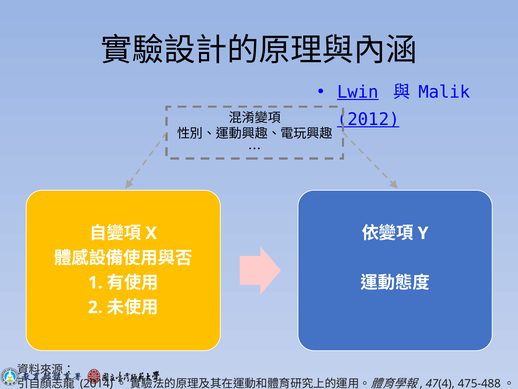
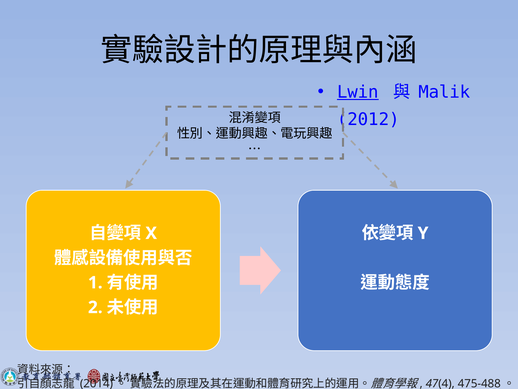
2012 underline: present -> none
